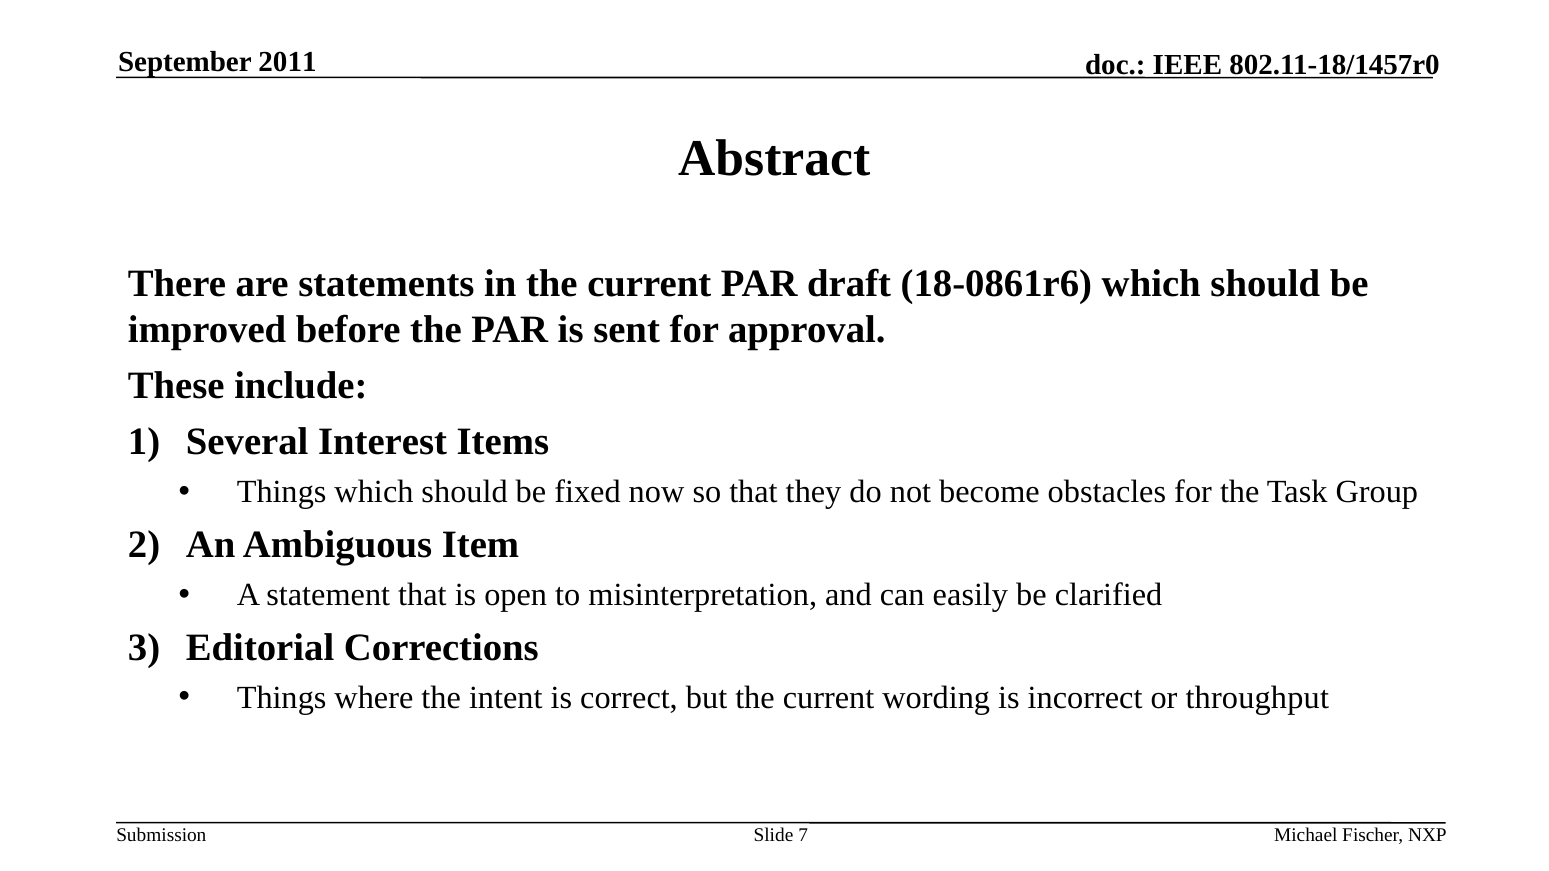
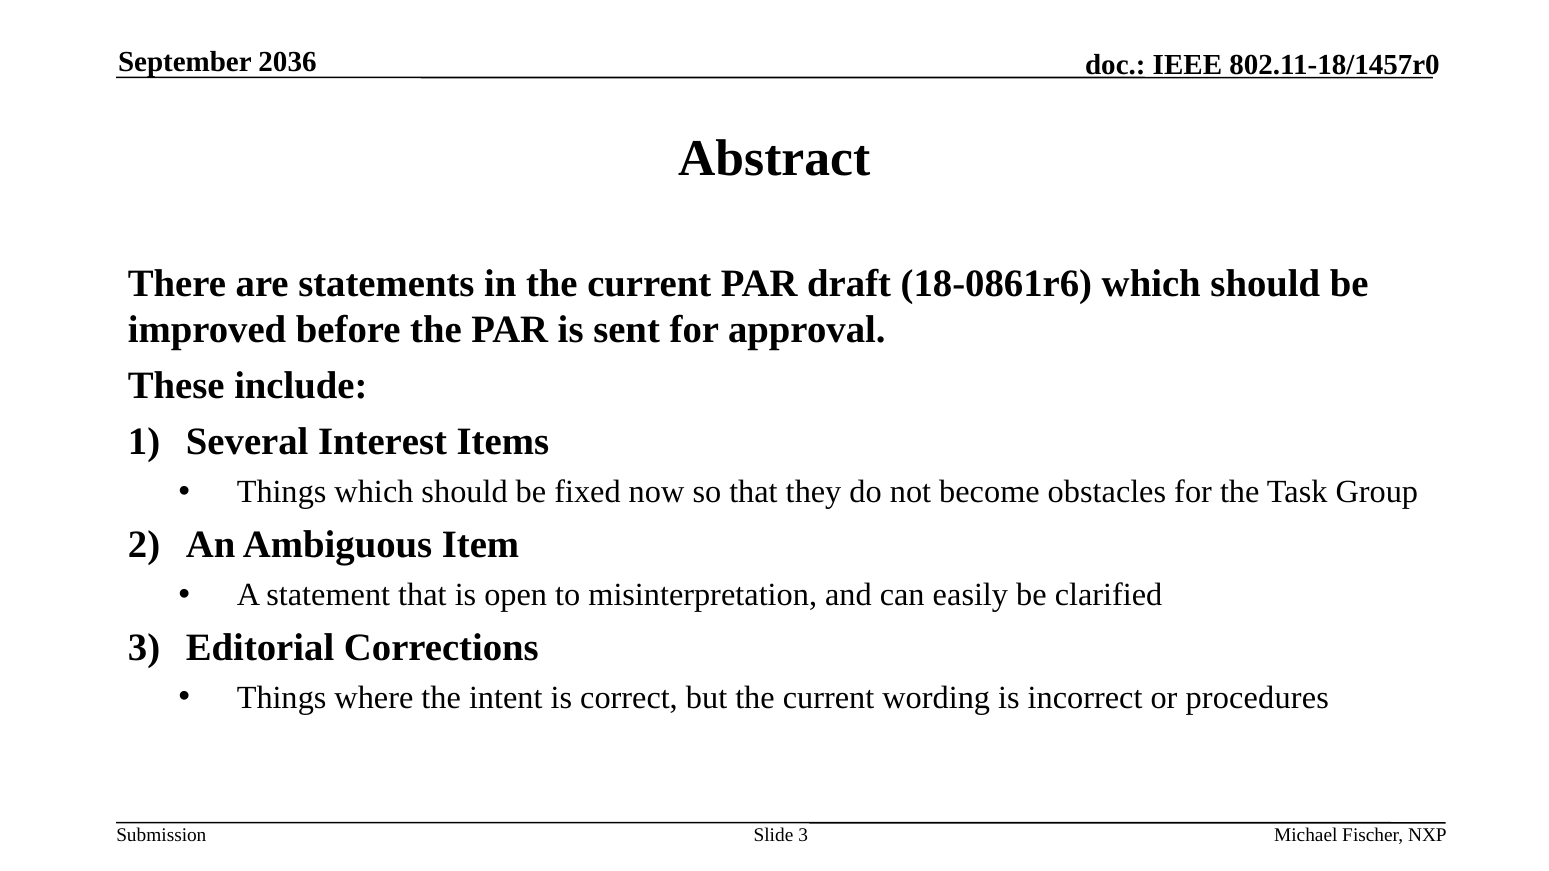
2011: 2011 -> 2036
throughput: throughput -> procedures
Slide 7: 7 -> 3
